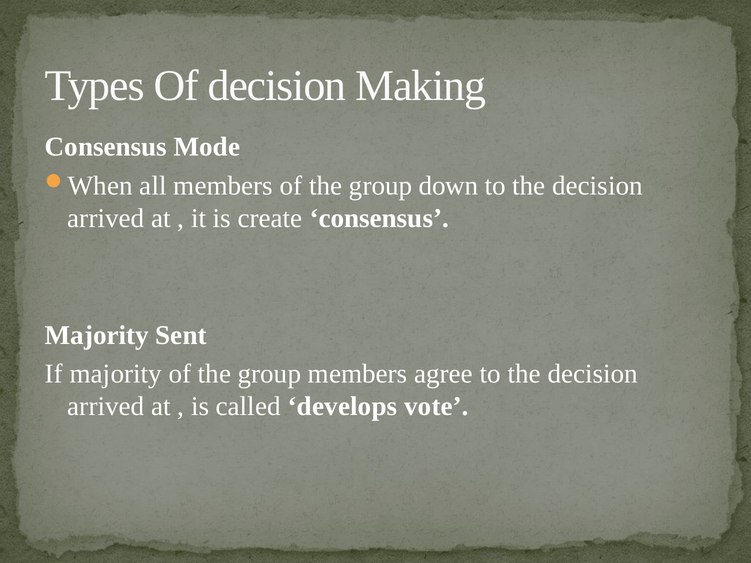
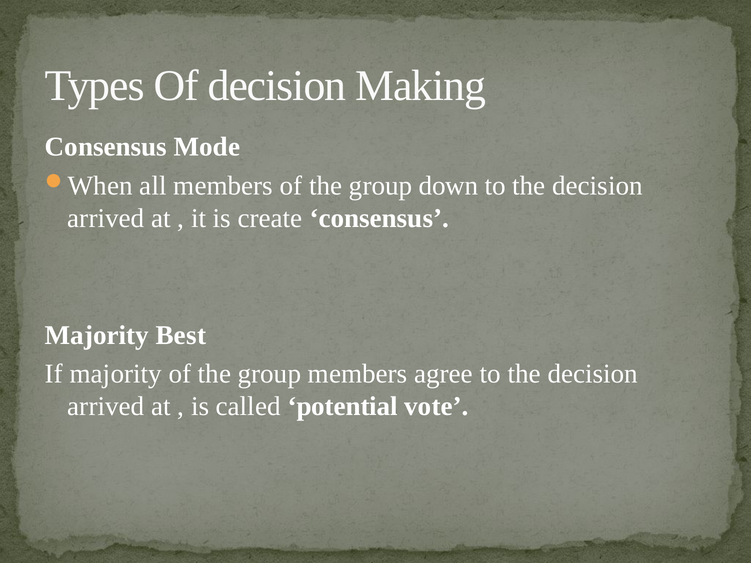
Sent: Sent -> Best
develops: develops -> potential
